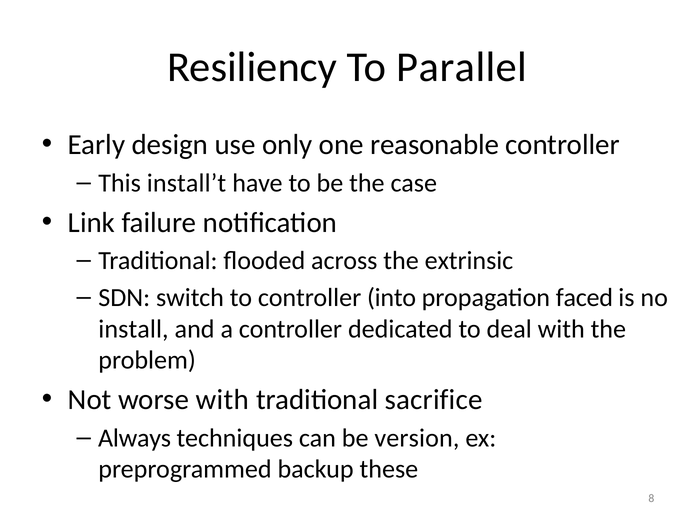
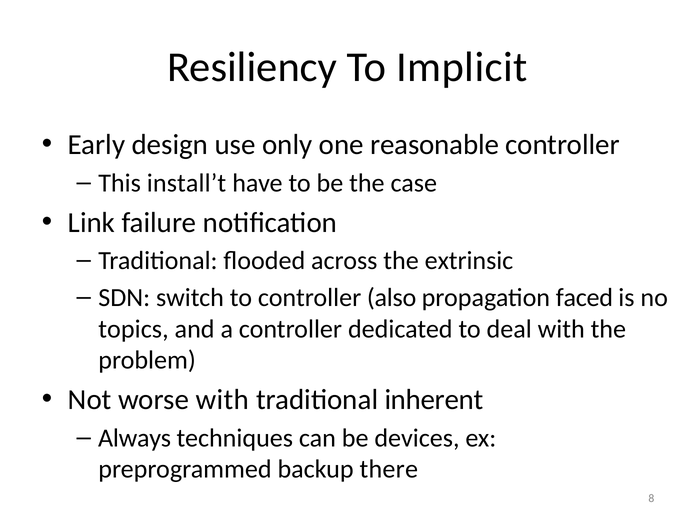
Parallel: Parallel -> Implicit
into: into -> also
install: install -> topics
sacrifice: sacrifice -> inherent
version: version -> devices
these: these -> there
